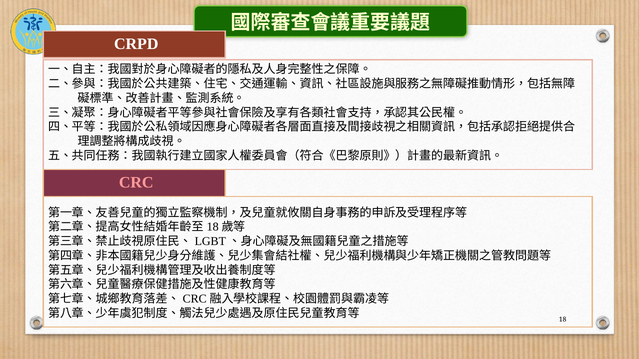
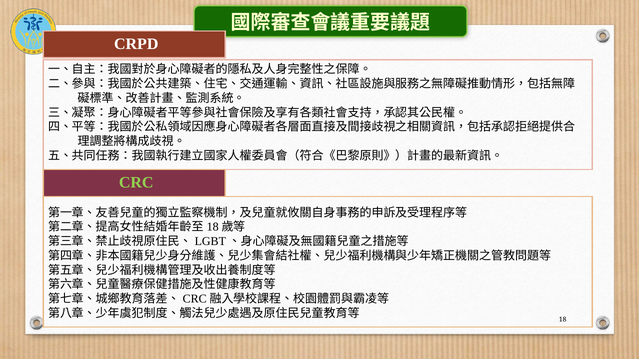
CRC colour: pink -> light green
